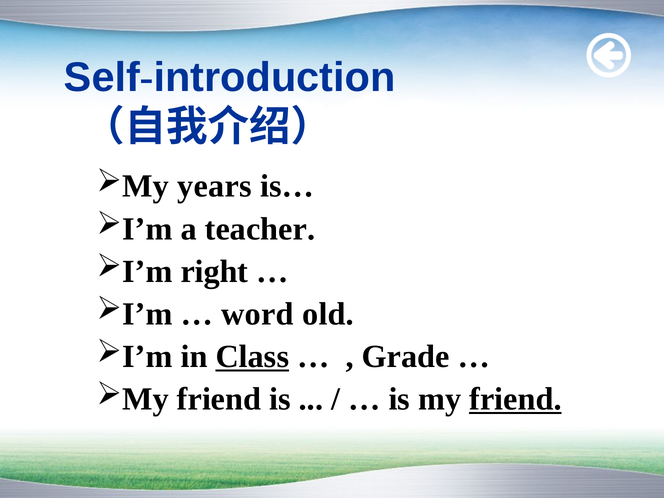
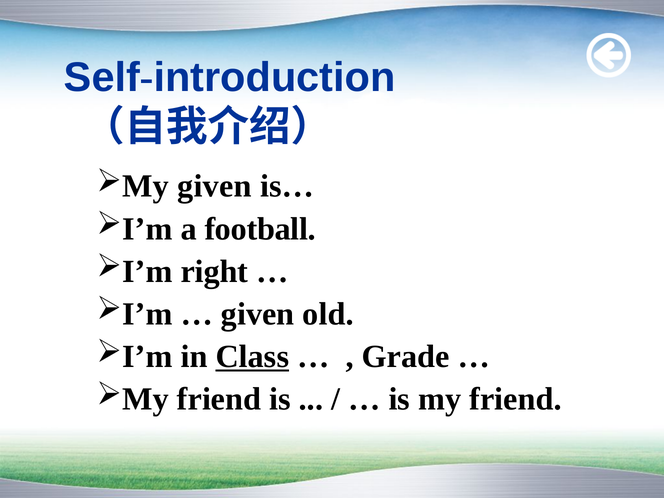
My years: years -> given
teacher: teacher -> football
word at (258, 314): word -> given
friend at (515, 399) underline: present -> none
